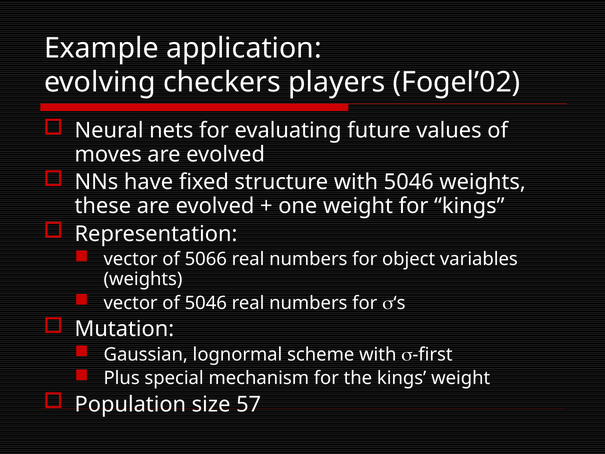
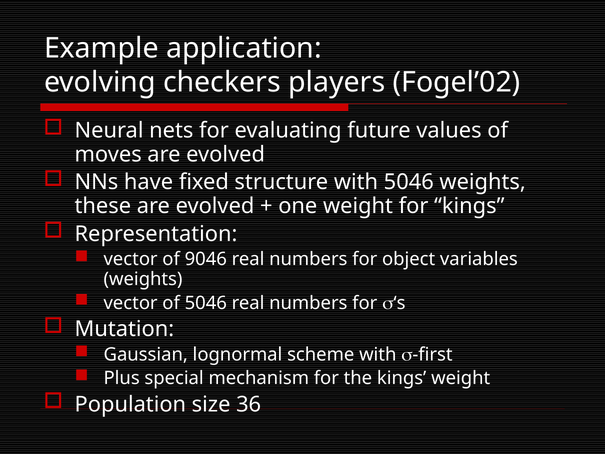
5066: 5066 -> 9046
57: 57 -> 36
